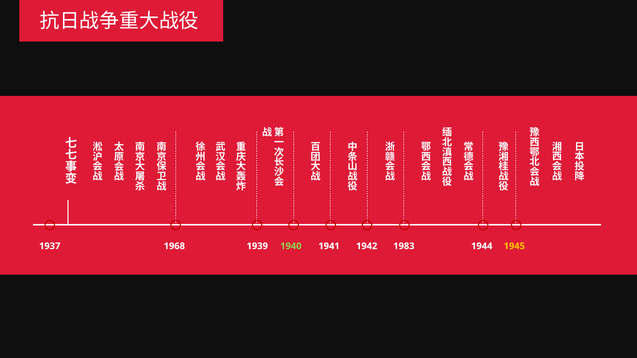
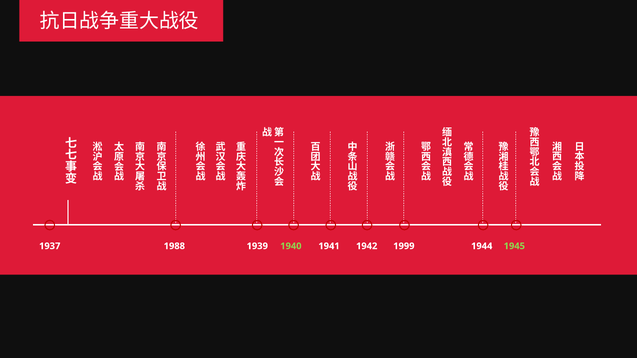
1968: 1968 -> 1988
1983: 1983 -> 1999
1945 colour: yellow -> light green
